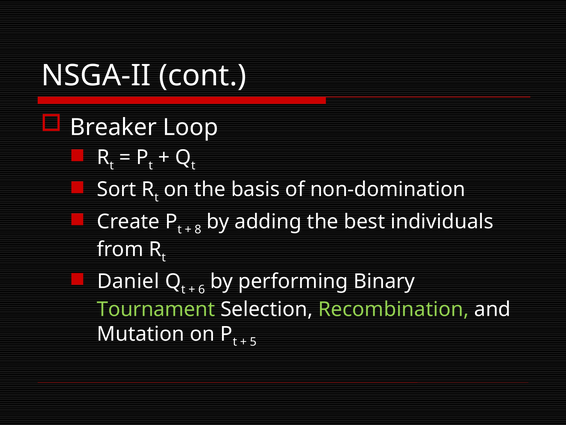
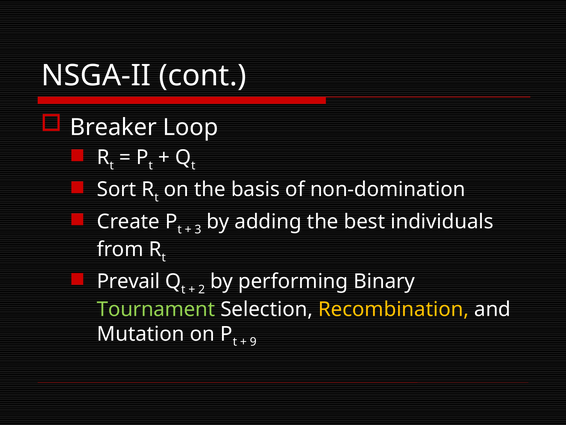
8: 8 -> 3
Daniel: Daniel -> Prevail
6: 6 -> 2
Recombination colour: light green -> yellow
5: 5 -> 9
